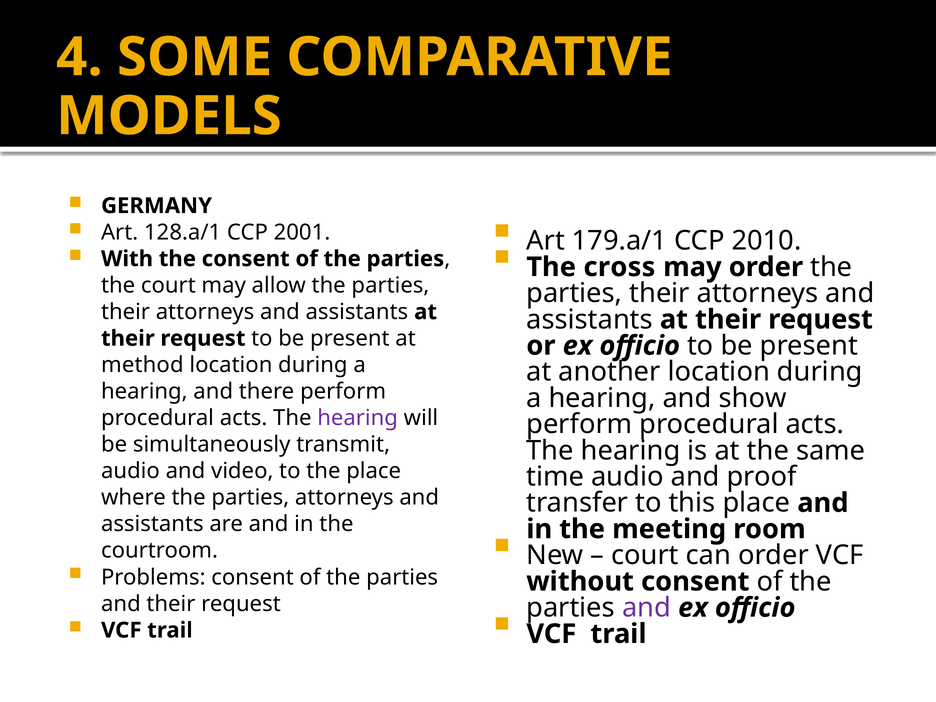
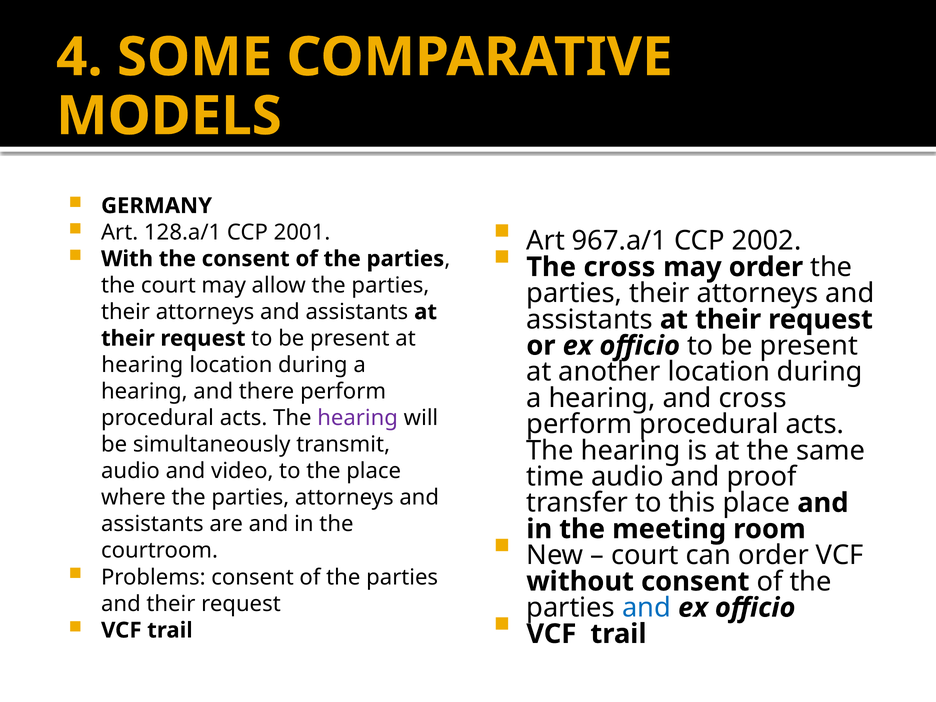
179.a/1: 179.a/1 -> 967.a/1
2010: 2010 -> 2002
method at (142, 365): method -> hearing
and show: show -> cross
and at (646, 608) colour: purple -> blue
